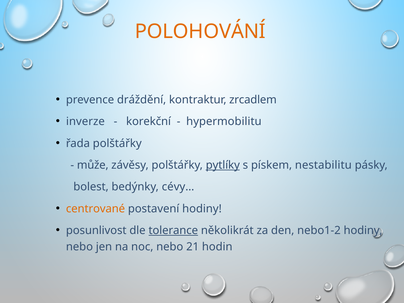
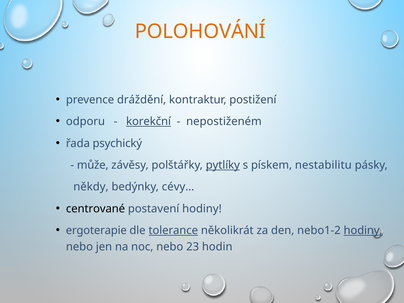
zrcadlem: zrcadlem -> postižení
inverze: inverze -> odporu
korekční underline: none -> present
hypermobilitu: hypermobilitu -> nepostiženém
řada polštářky: polštářky -> psychický
bolest: bolest -> někdy
centrované colour: orange -> black
posunlivost: posunlivost -> ergoterapie
hodiny at (363, 231) underline: none -> present
21: 21 -> 23
